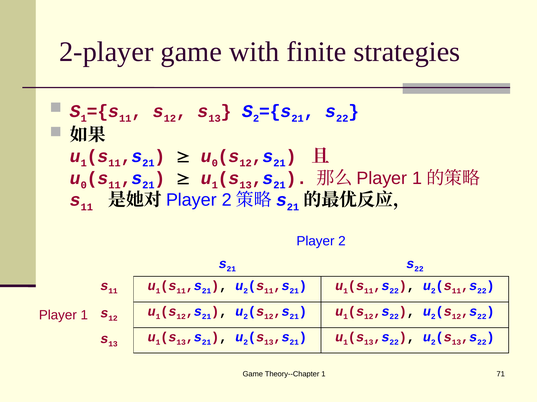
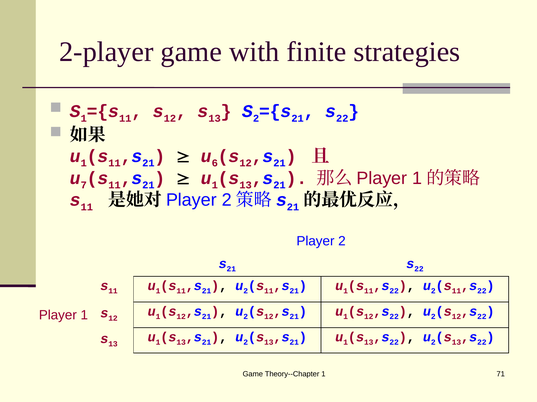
0 at (215, 163): 0 -> 6
0 at (84, 185): 0 -> 7
